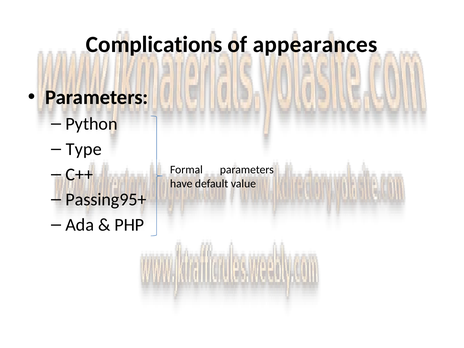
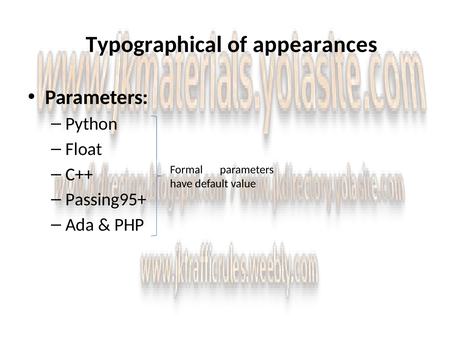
Complications: Complications -> Typographical
Type: Type -> Float
